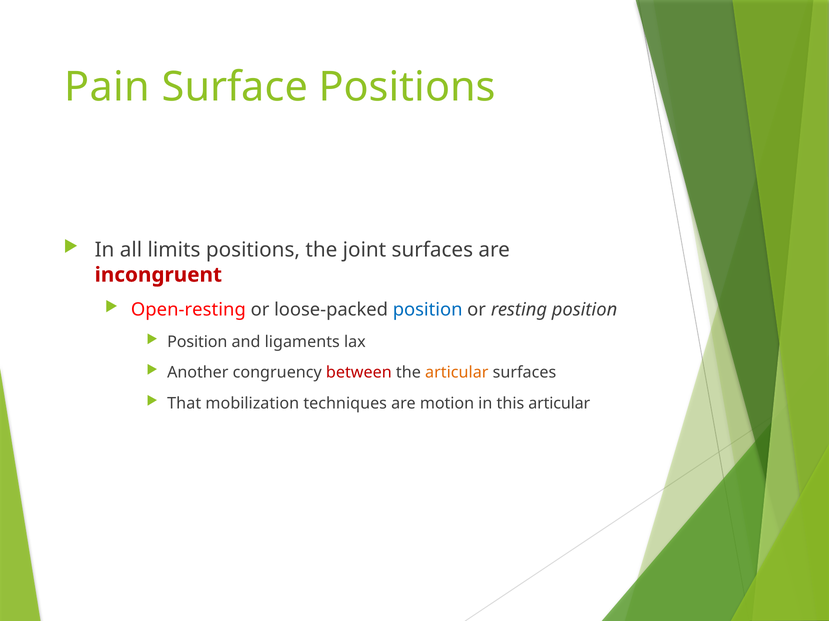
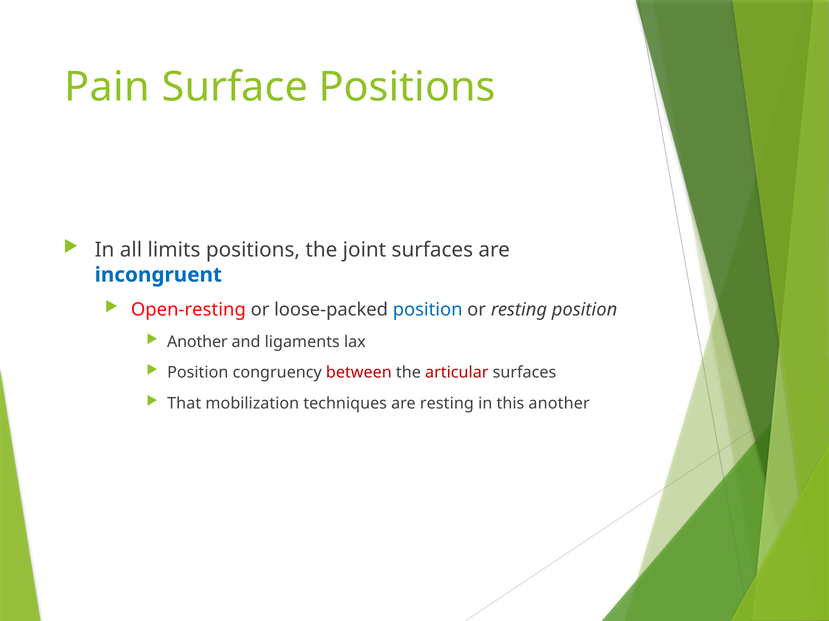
incongruent colour: red -> blue
Position at (197, 342): Position -> Another
Another at (198, 373): Another -> Position
articular at (457, 373) colour: orange -> red
are motion: motion -> resting
this articular: articular -> another
